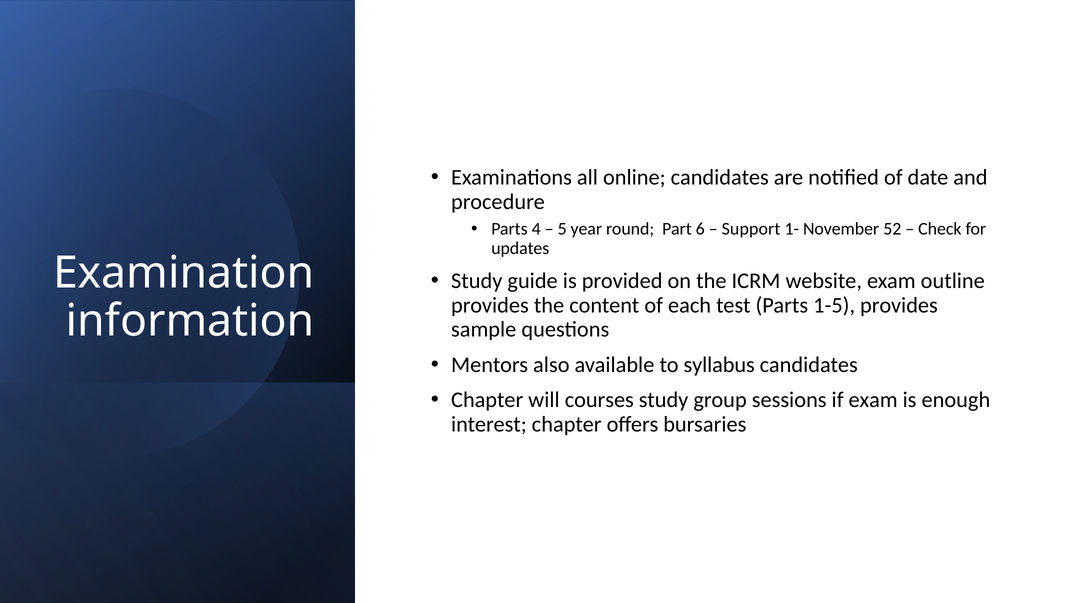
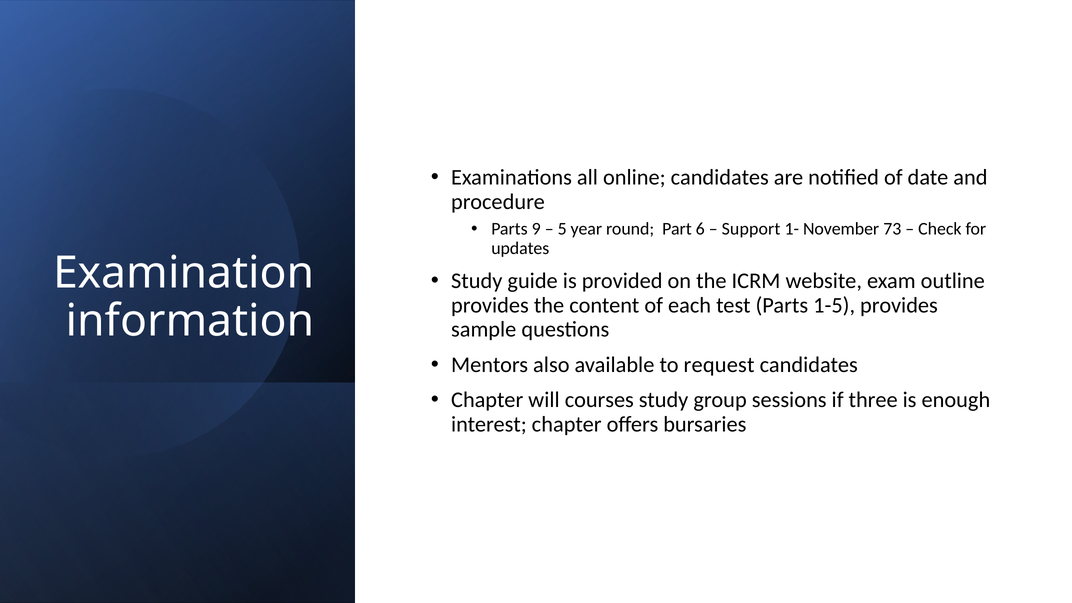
4: 4 -> 9
52: 52 -> 73
syllabus: syllabus -> request
if exam: exam -> three
